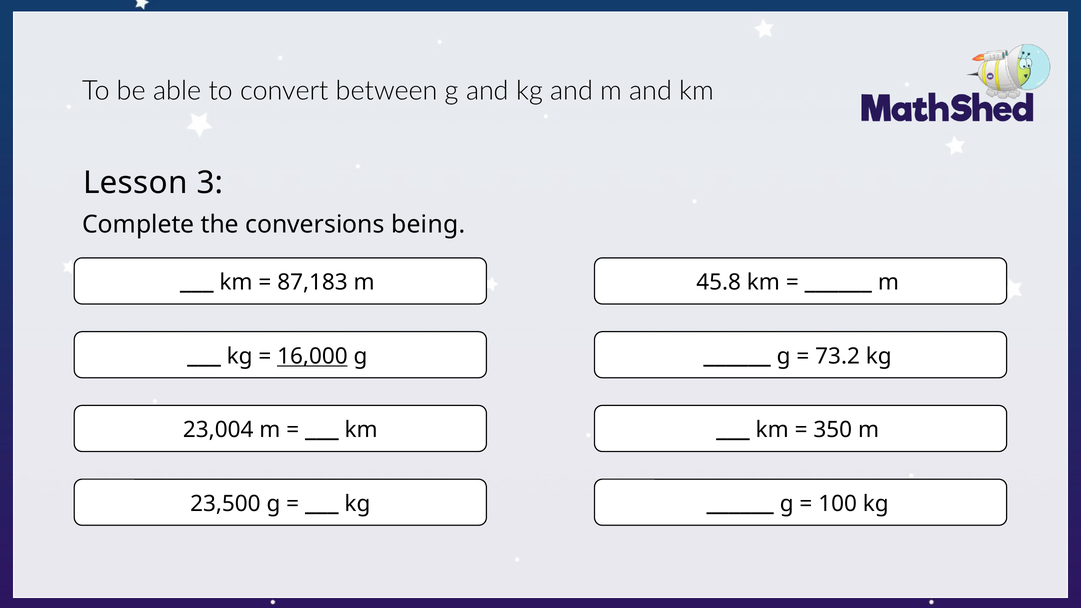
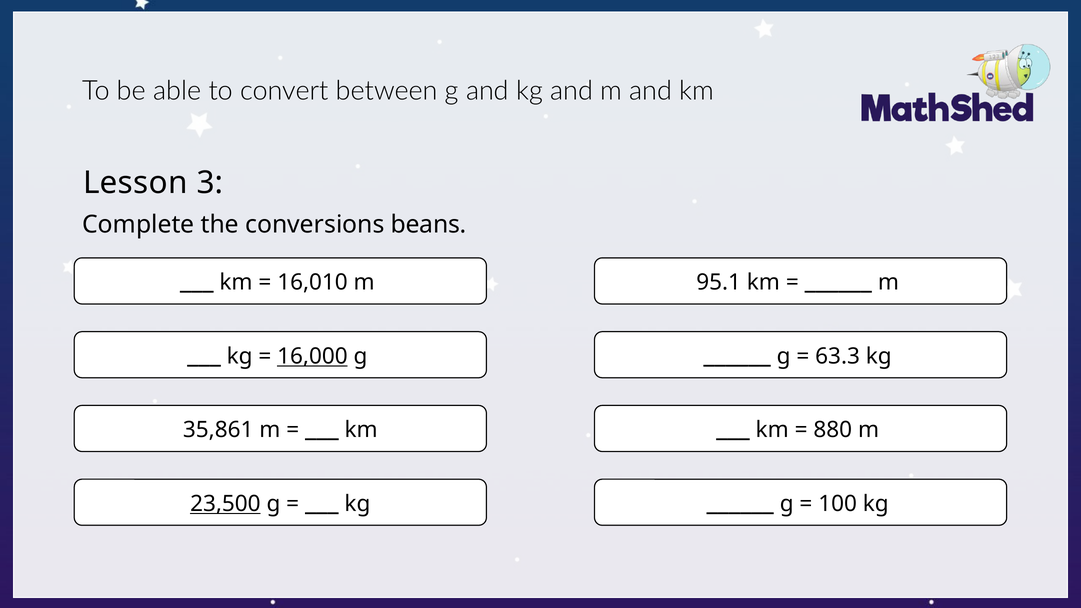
being: being -> beans
87,183: 87,183 -> 16,010
45.8: 45.8 -> 95.1
73.2: 73.2 -> 63.3
350: 350 -> 880
23,004: 23,004 -> 35,861
23,500 underline: none -> present
